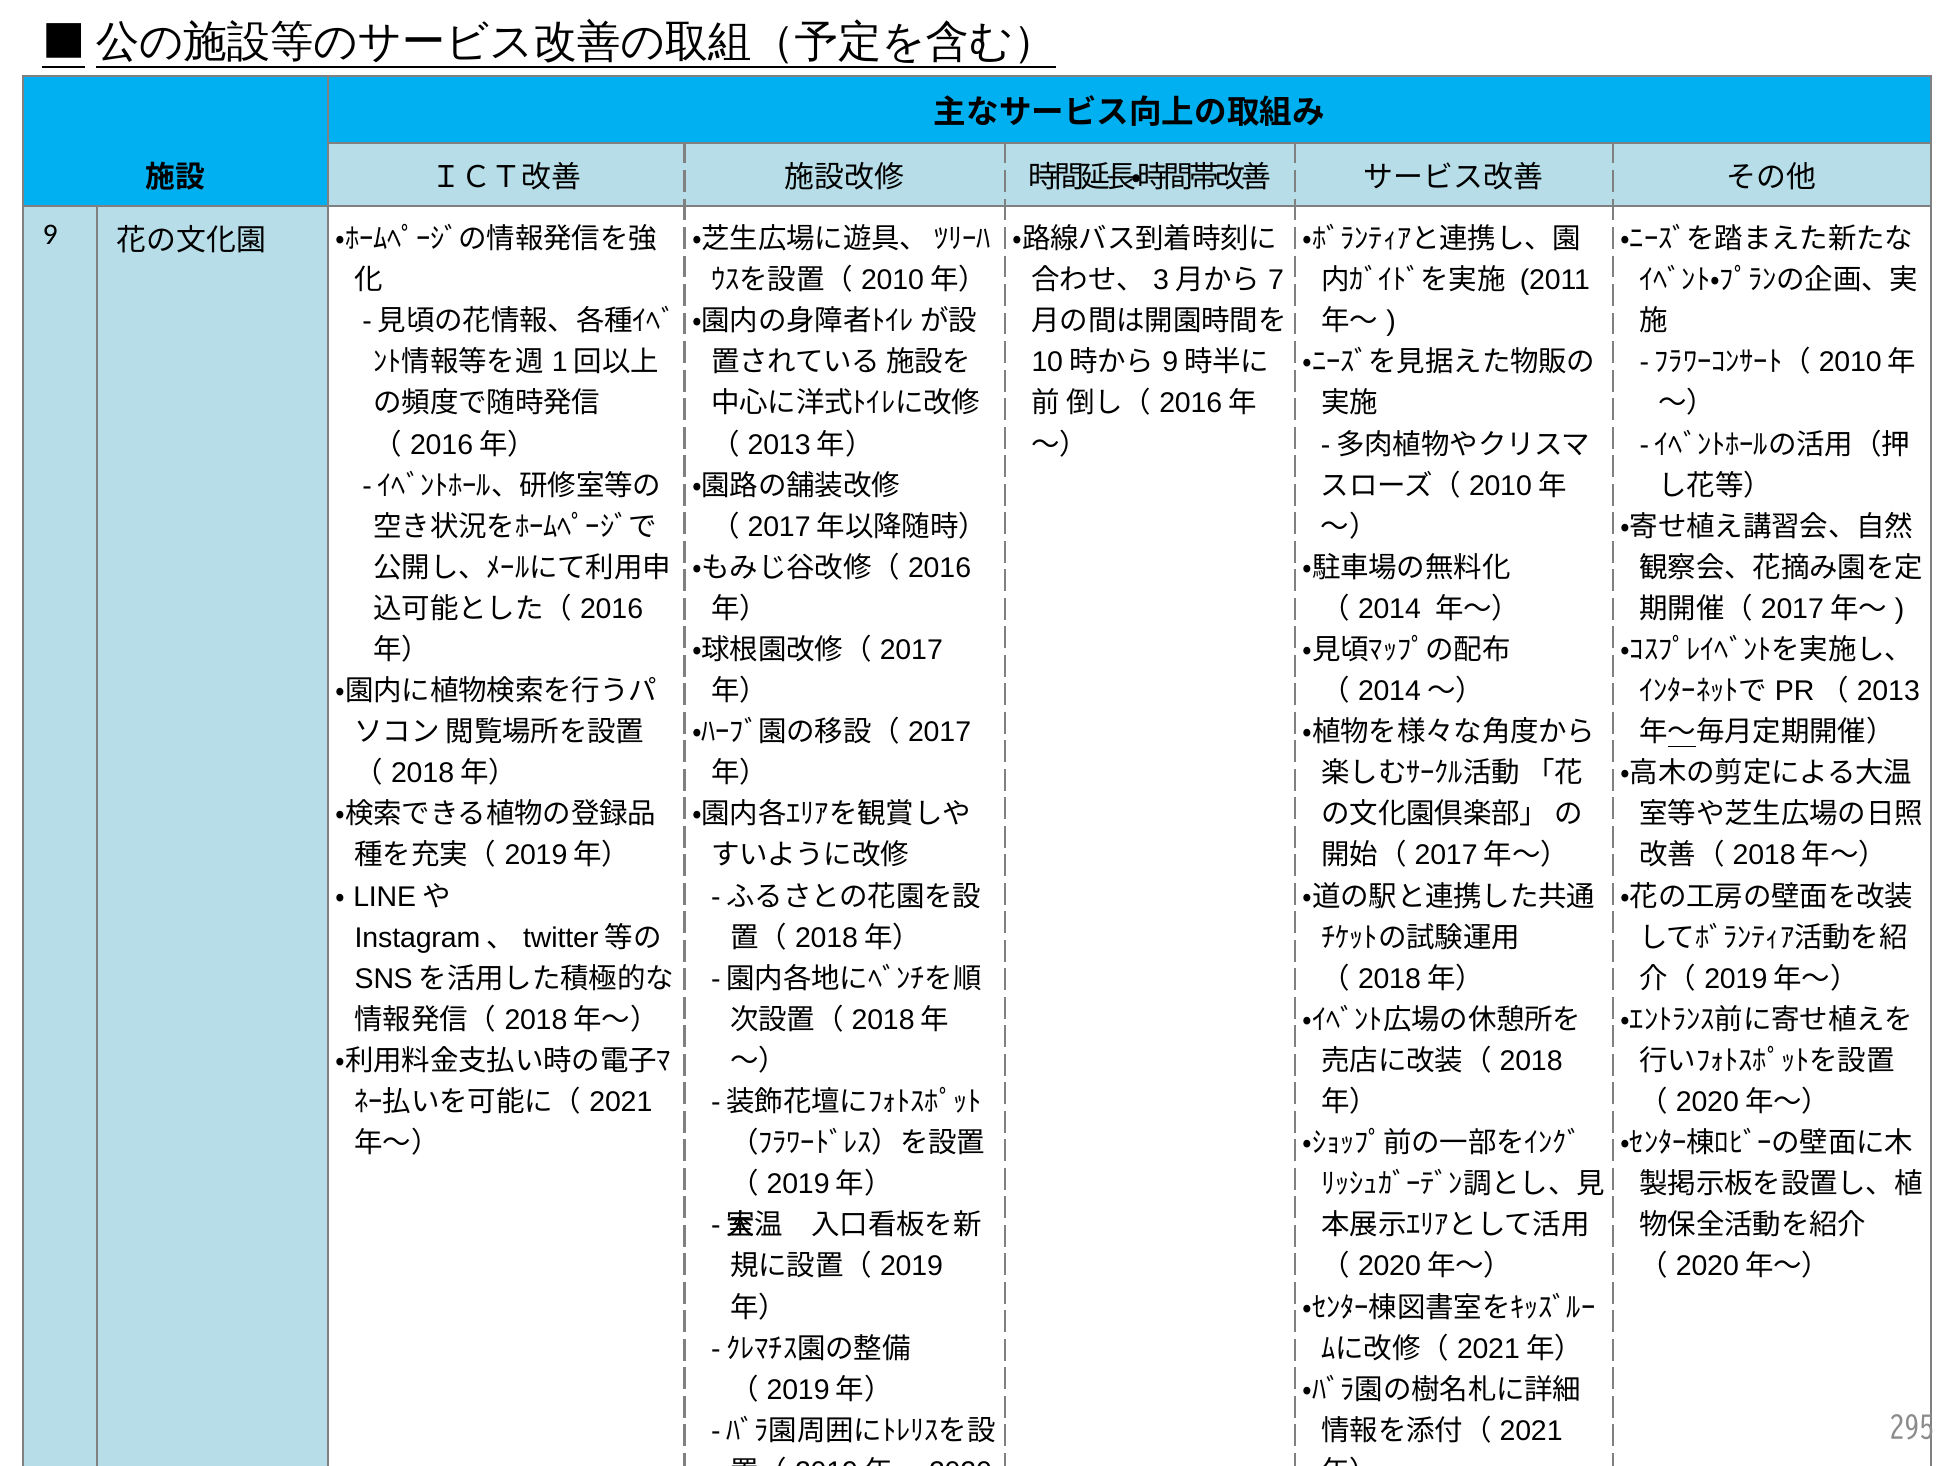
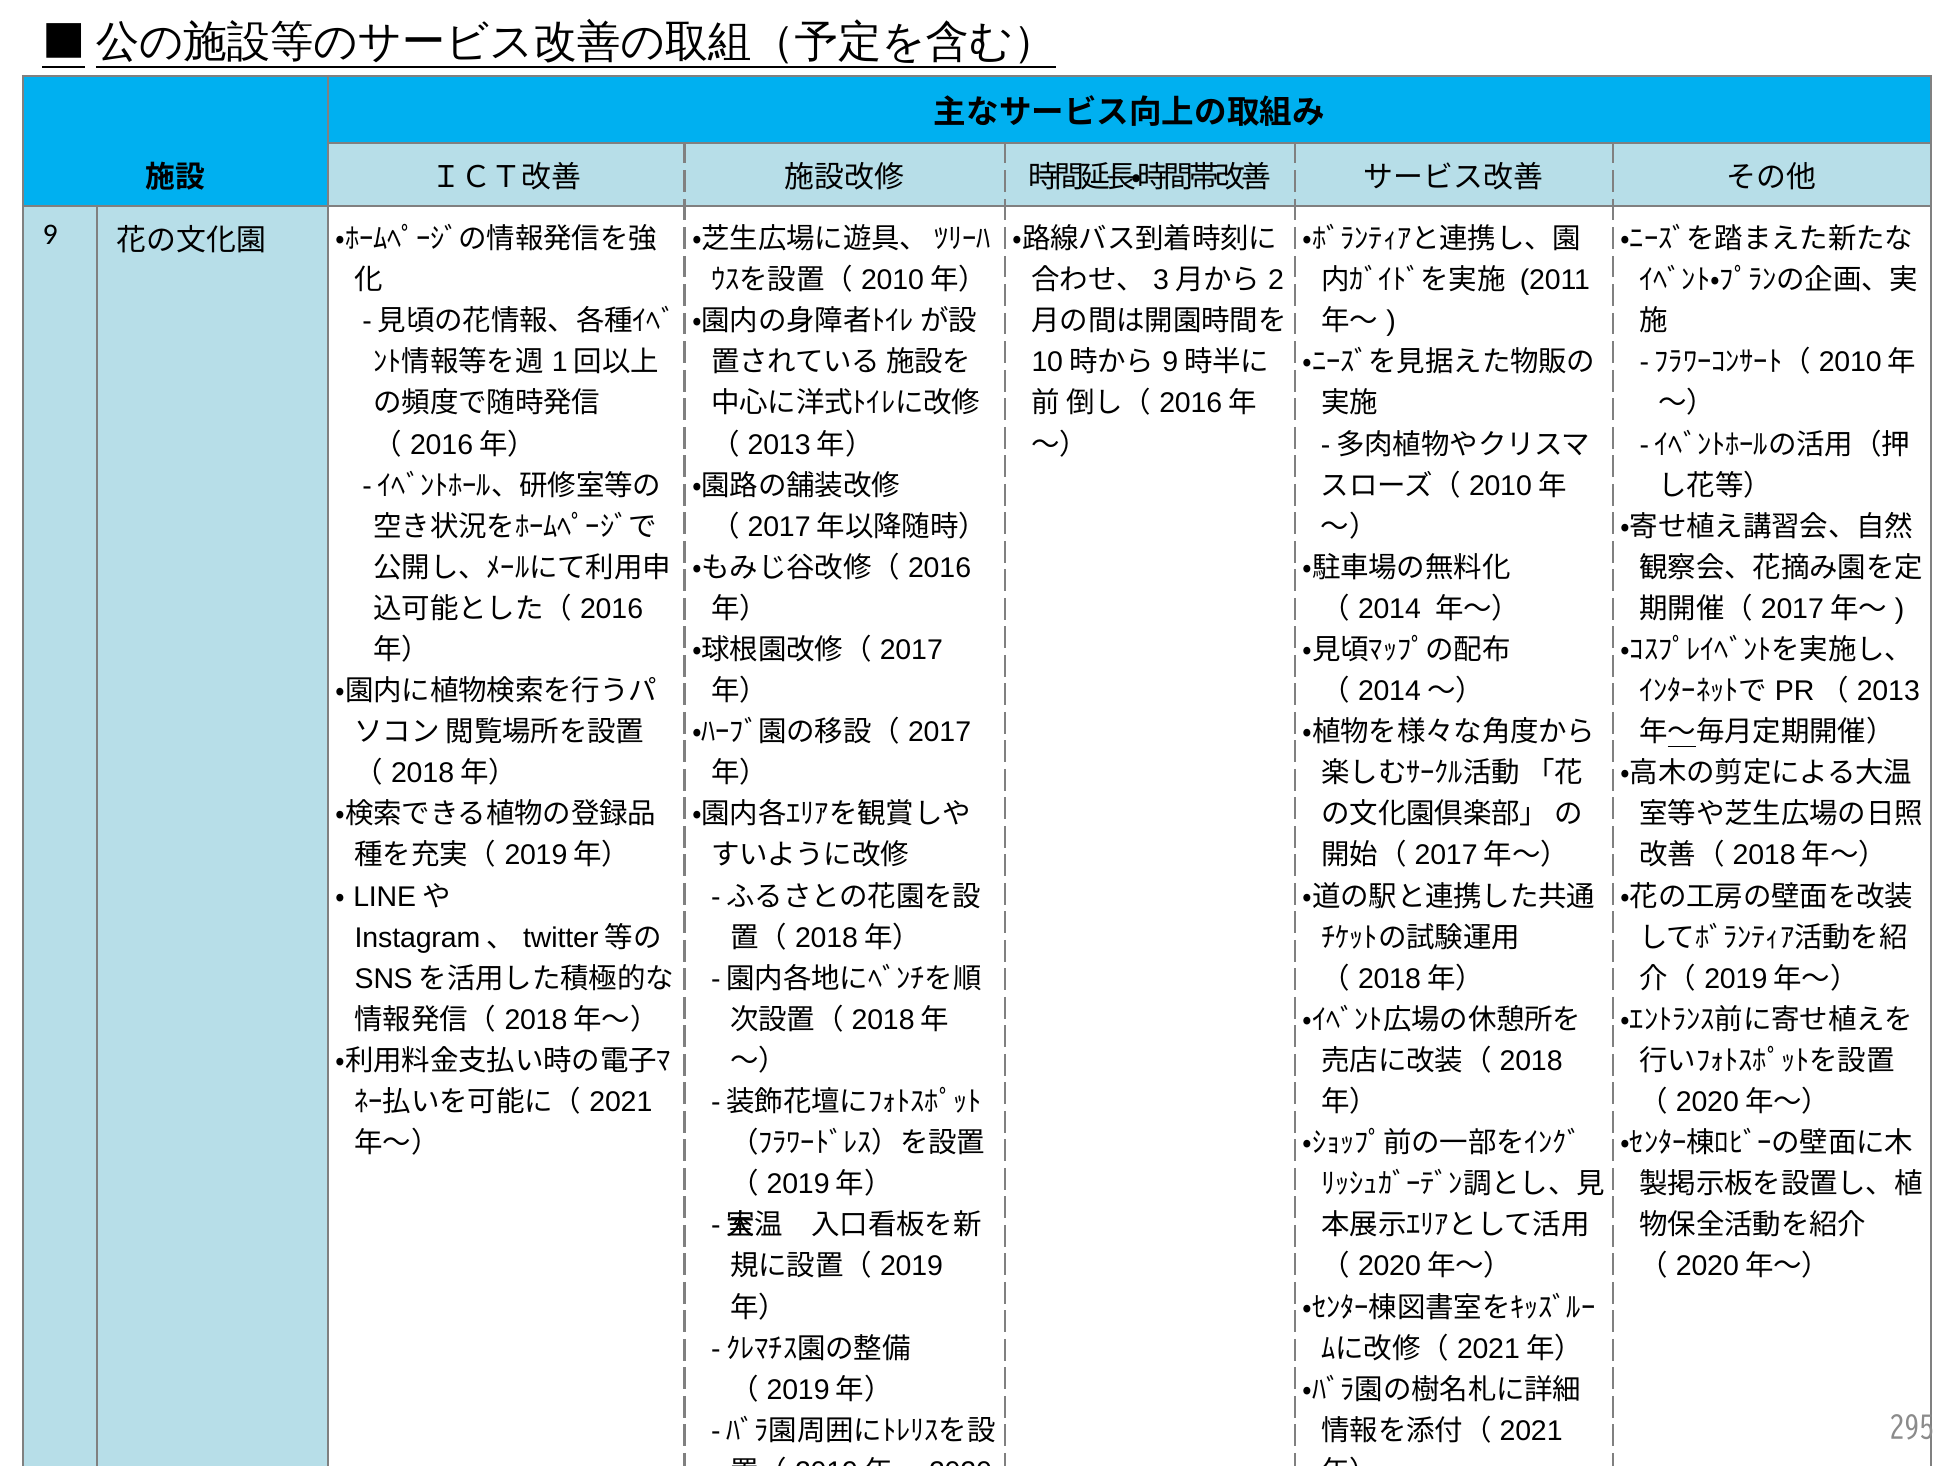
7: 7 -> 2
